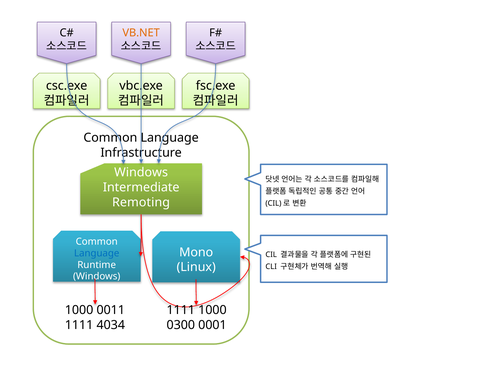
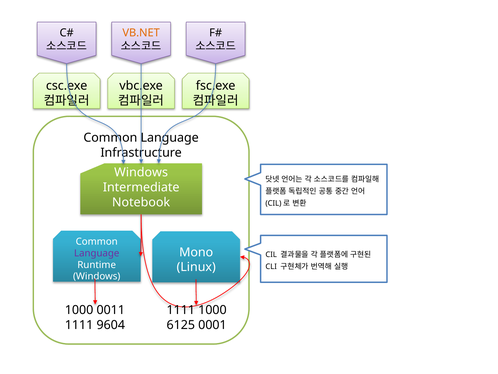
Remoting: Remoting -> Notebook
Language at (97, 253) colour: blue -> purple
0300: 0300 -> 6125
4034: 4034 -> 9604
